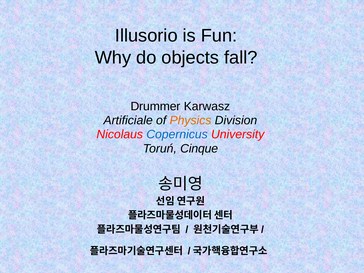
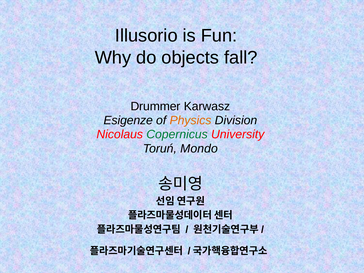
Artificiale: Artificiale -> Esigenze
Copernicus colour: blue -> green
Cinque: Cinque -> Mondo
